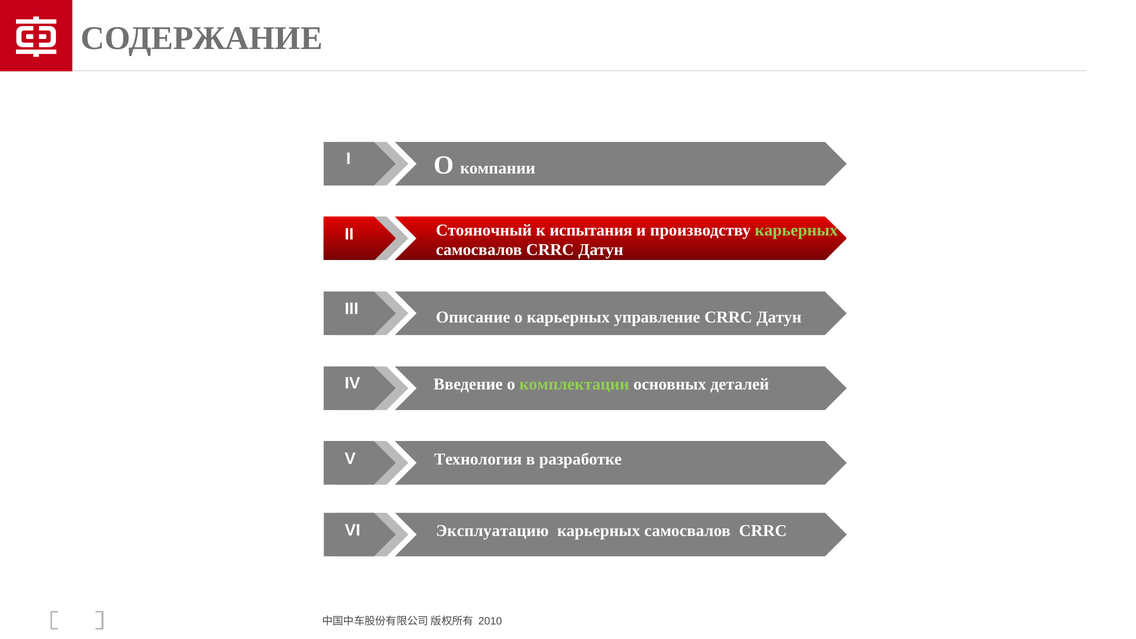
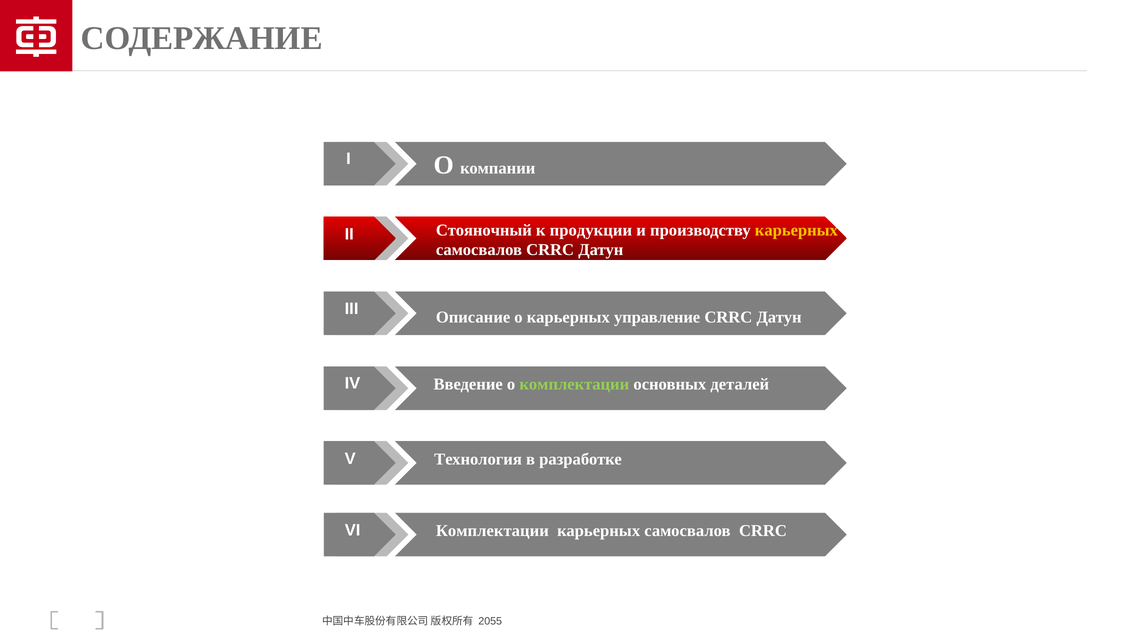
испытания: испытания -> продукции
карьерных at (796, 230) colour: light green -> yellow
Эксплуатацию at (492, 531): Эксплуатацию -> Комплектации
2010: 2010 -> 2055
